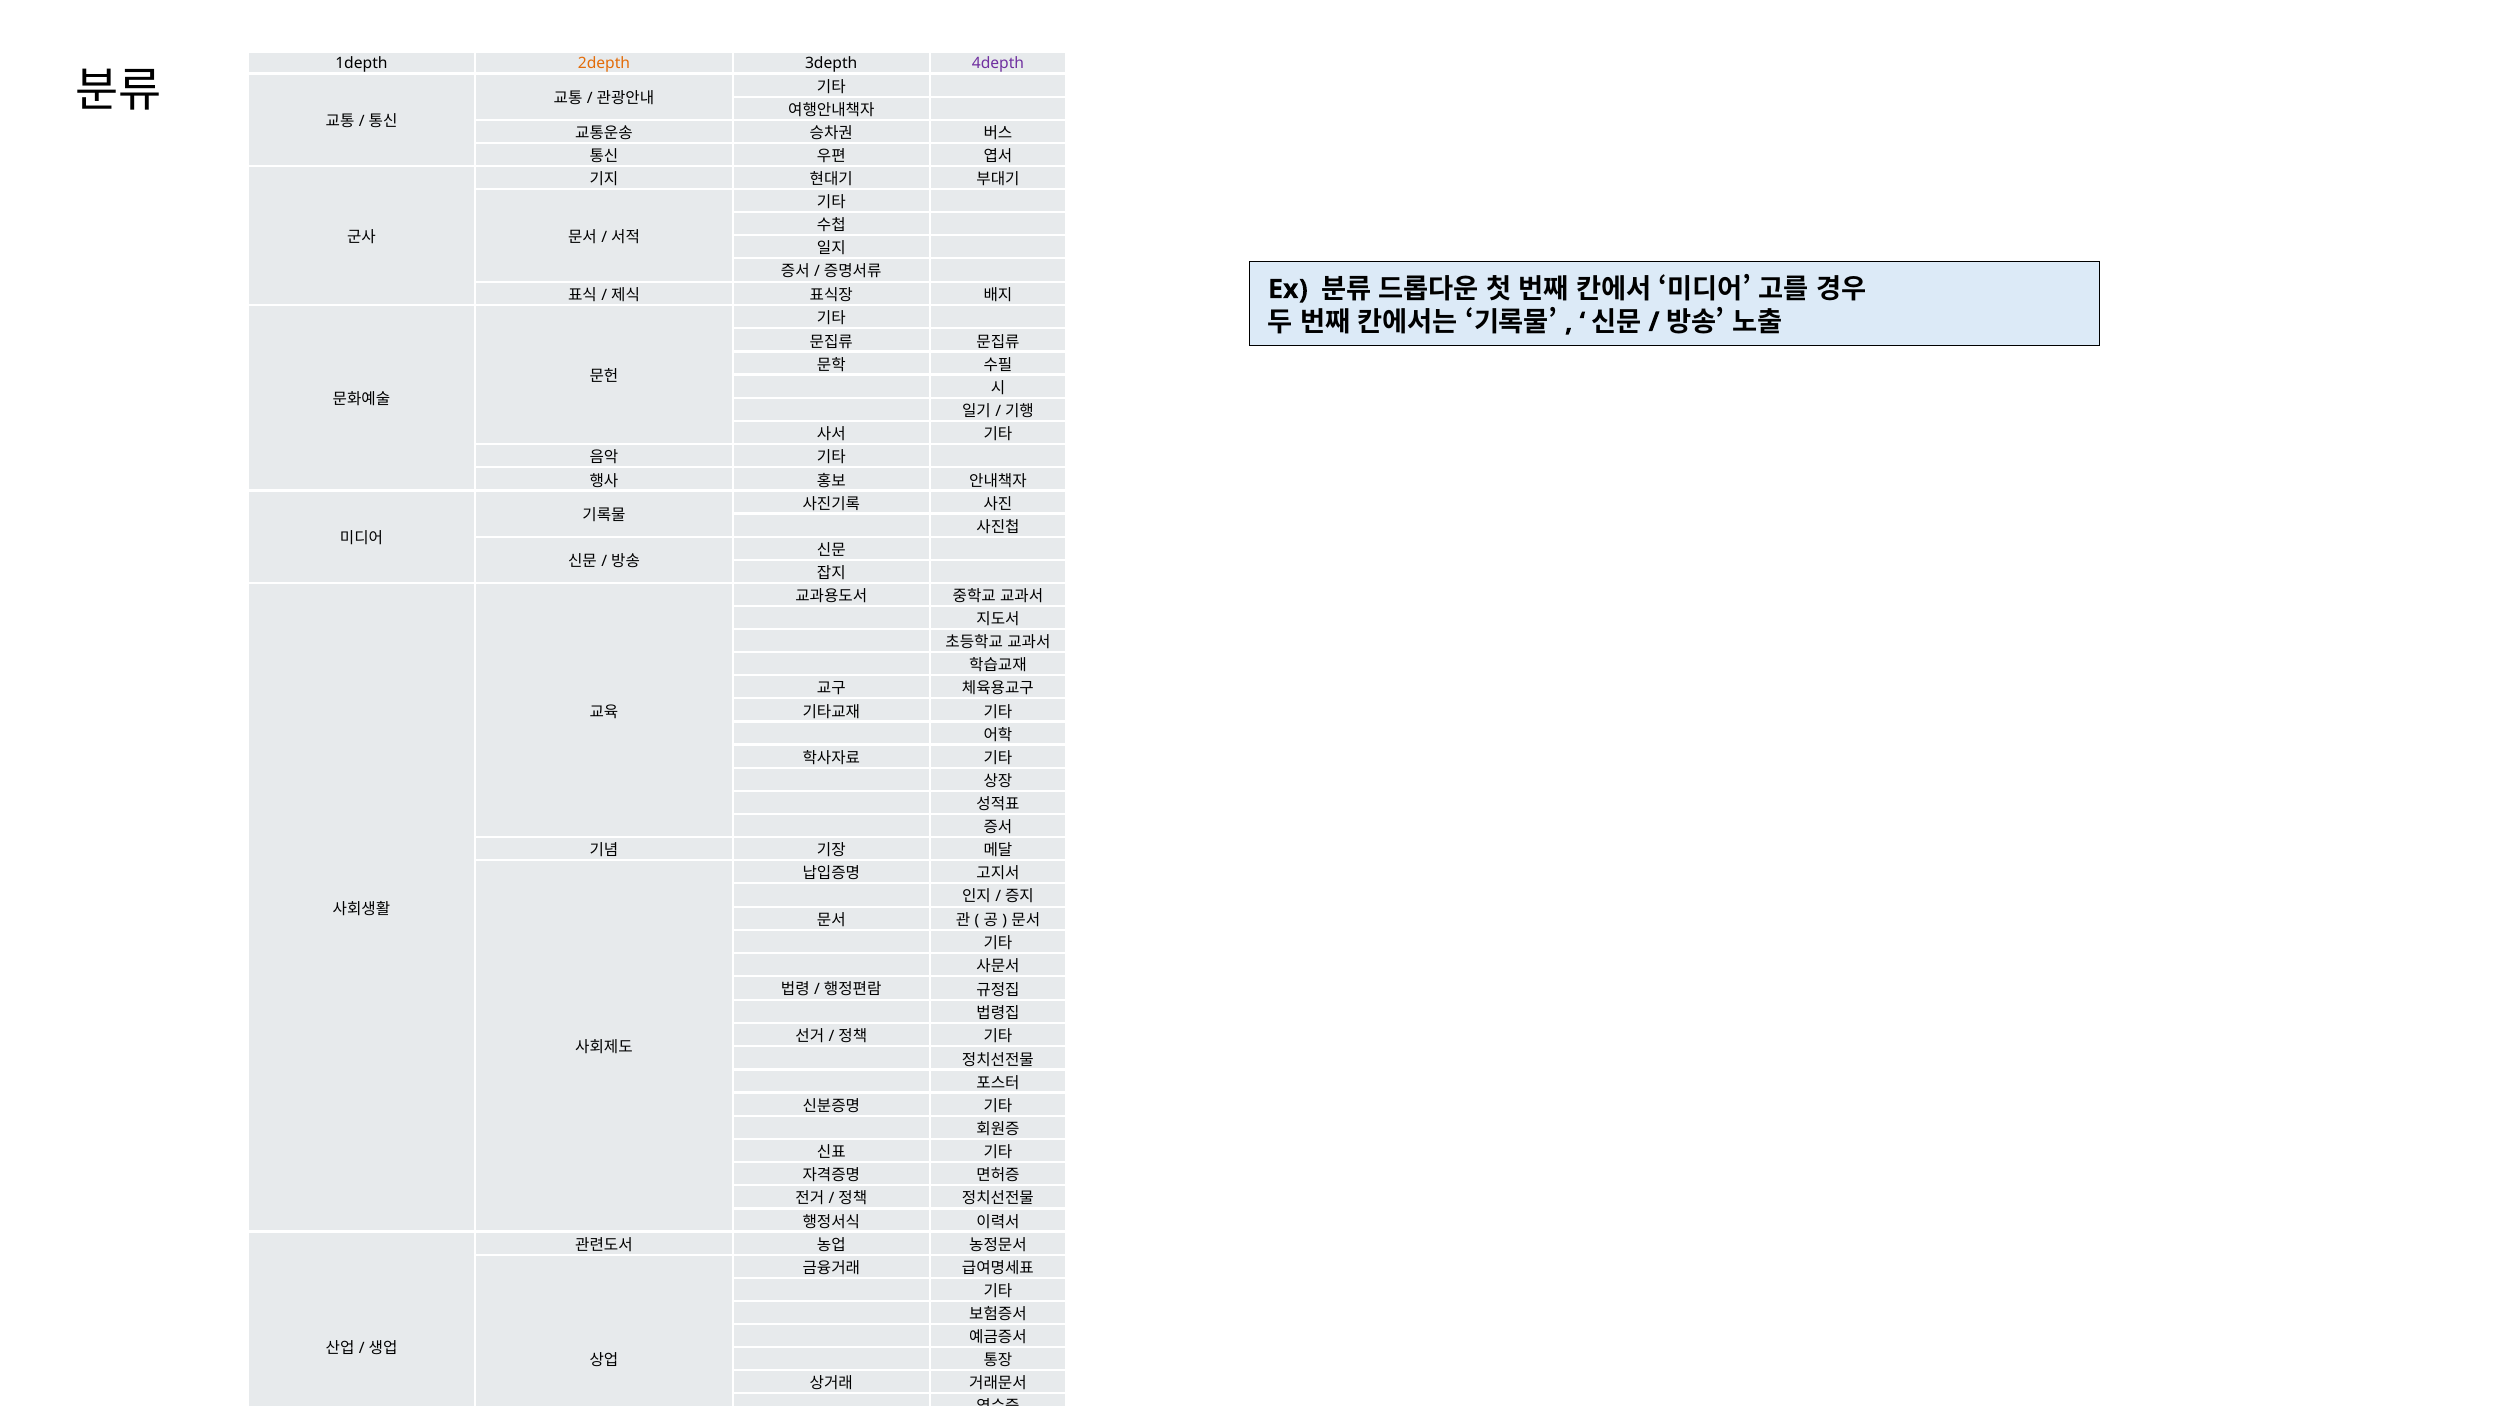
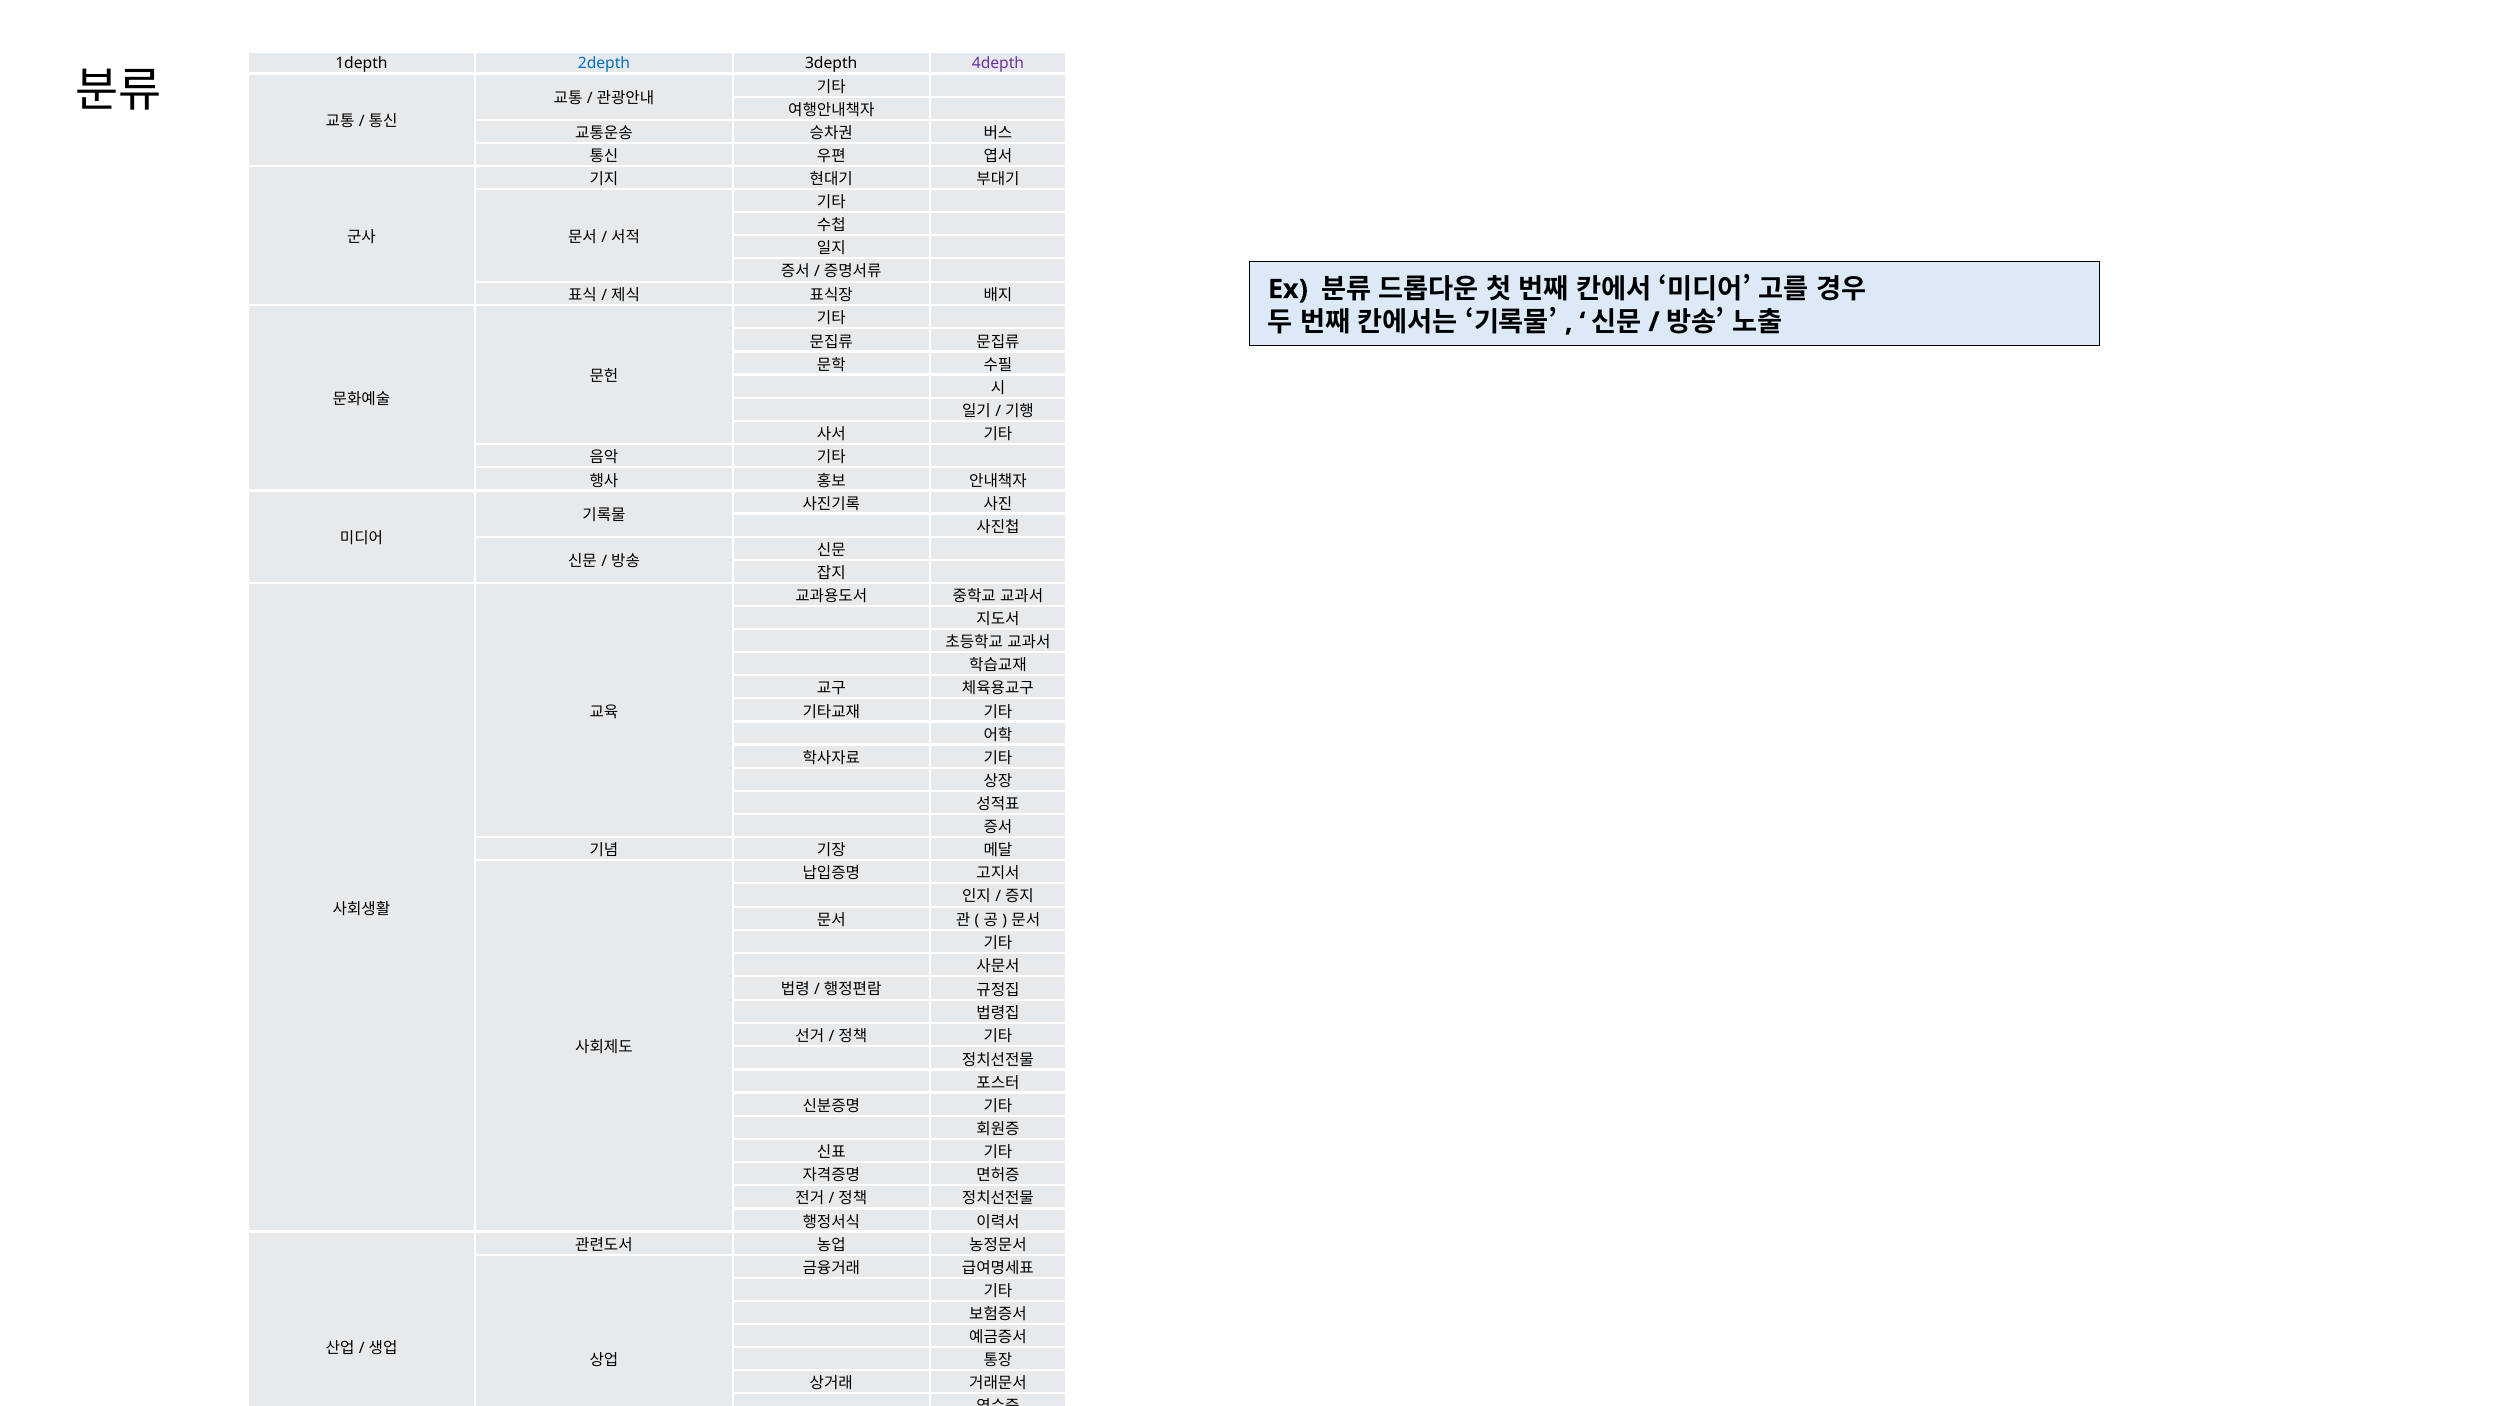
2depth colour: orange -> blue
